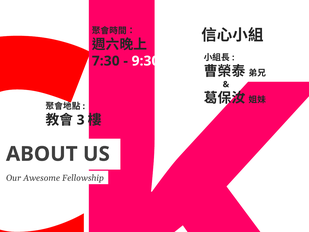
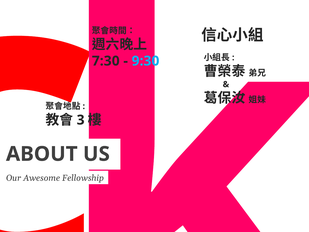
9:30 colour: white -> light blue
